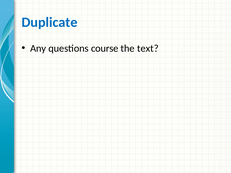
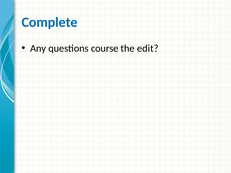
Duplicate: Duplicate -> Complete
text: text -> edit
